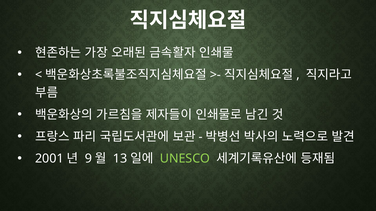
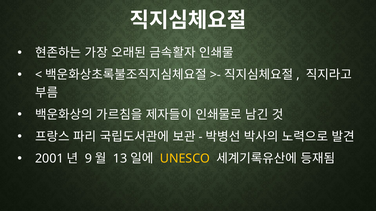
UNESCO colour: light green -> yellow
